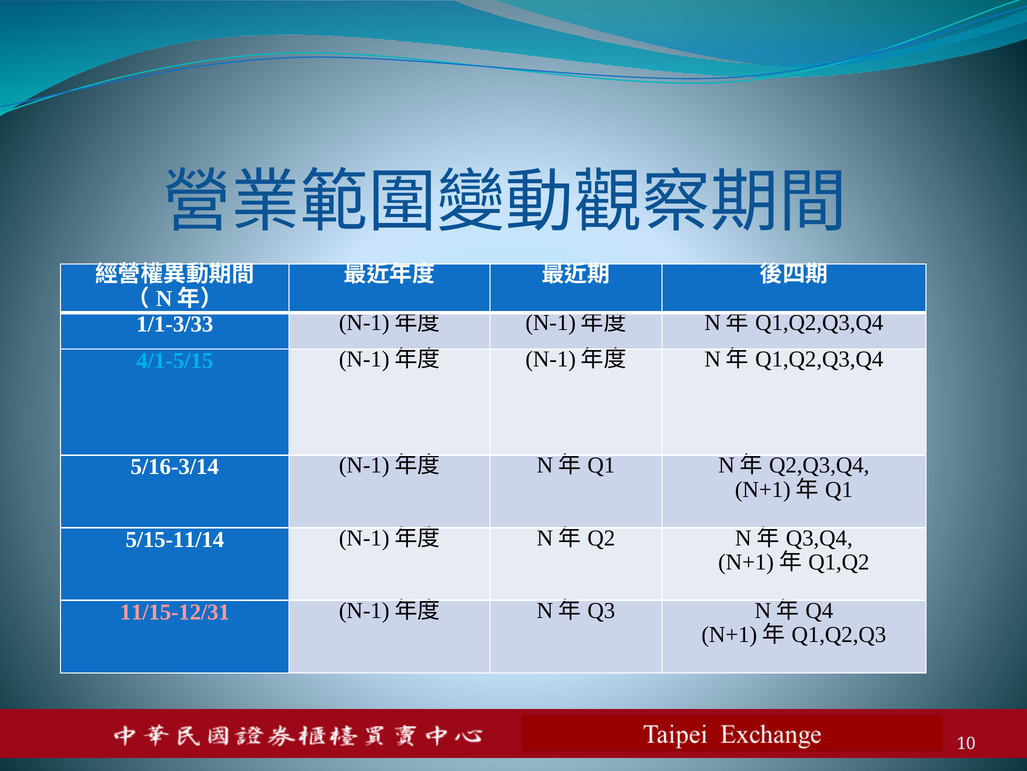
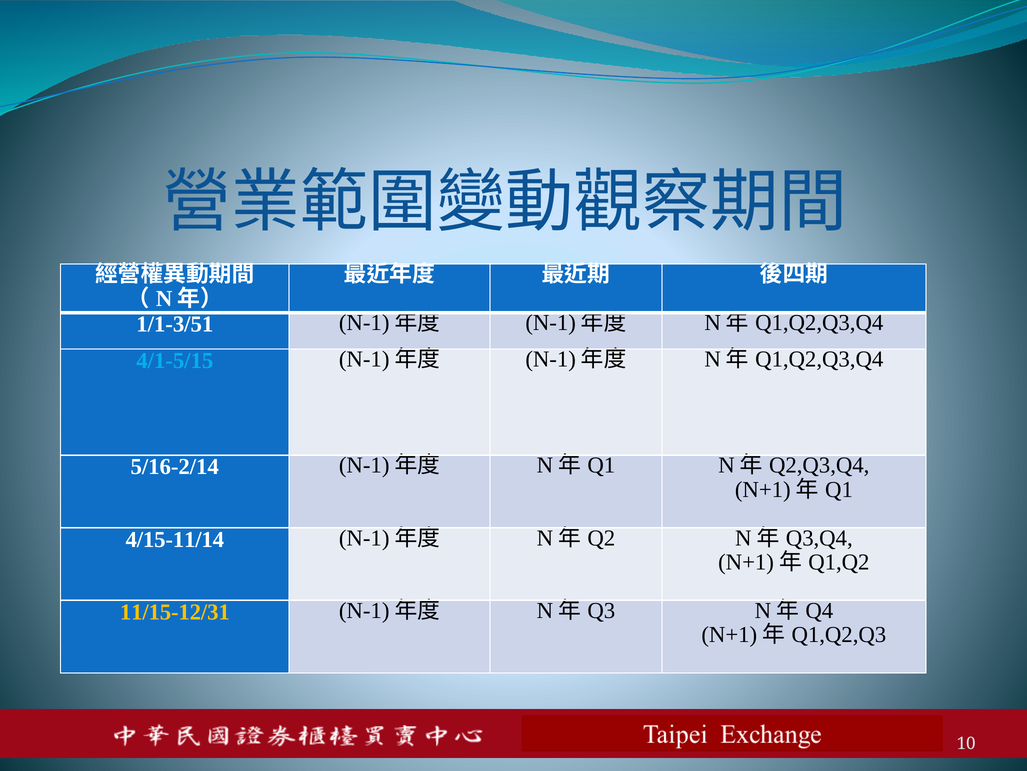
1/1-3/33: 1/1-3/33 -> 1/1-3/51
5/16-3/14: 5/16-3/14 -> 5/16-2/14
5/15-11/14: 5/15-11/14 -> 4/15-11/14
11/15-12/31 colour: pink -> yellow
